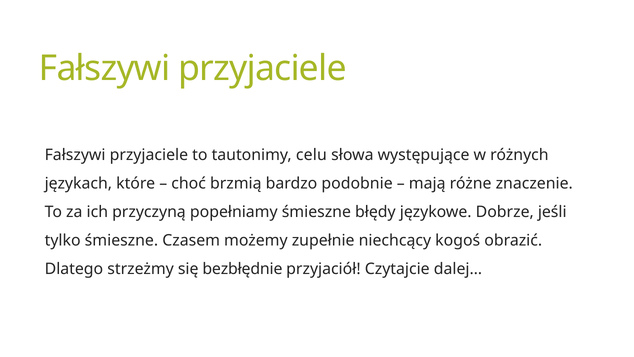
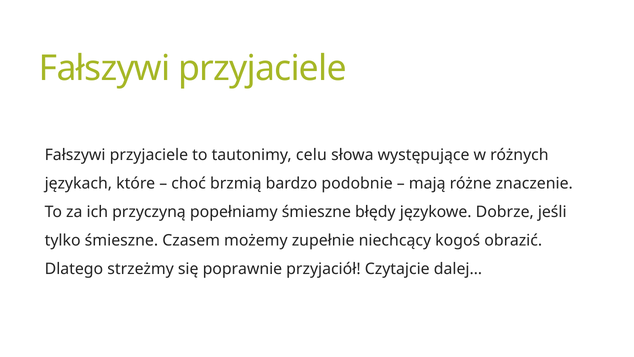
bezbłędnie: bezbłędnie -> poprawnie
